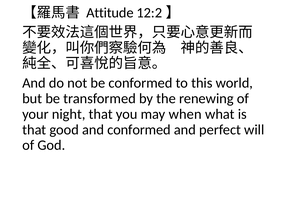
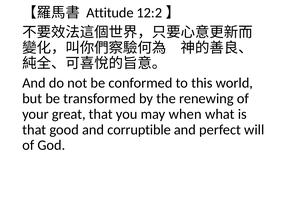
night: night -> great
and conformed: conformed -> corruptible
